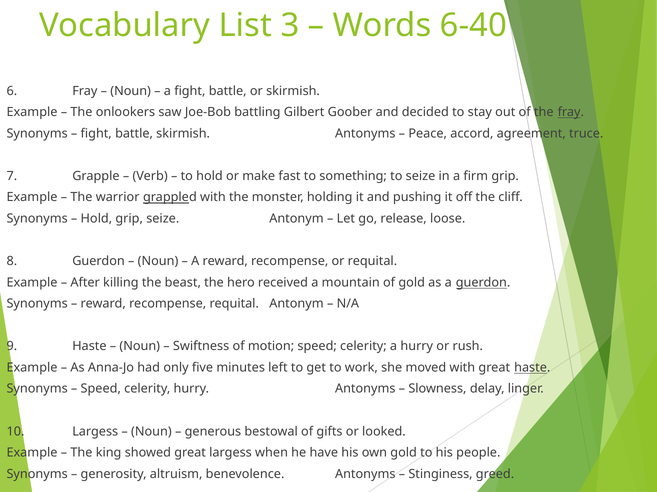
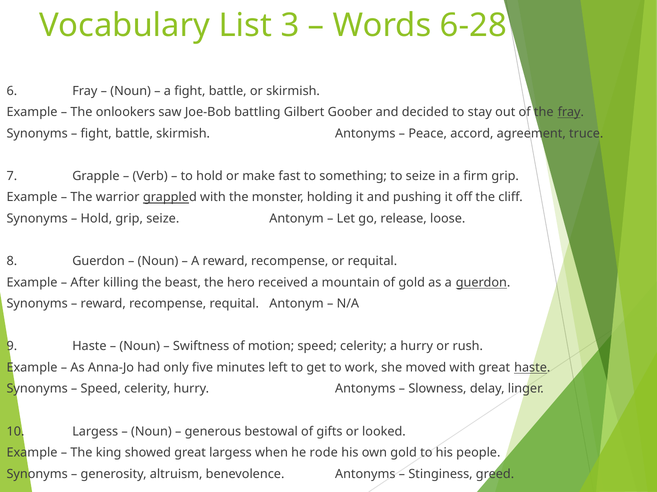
6-40: 6-40 -> 6-28
have: have -> rode
